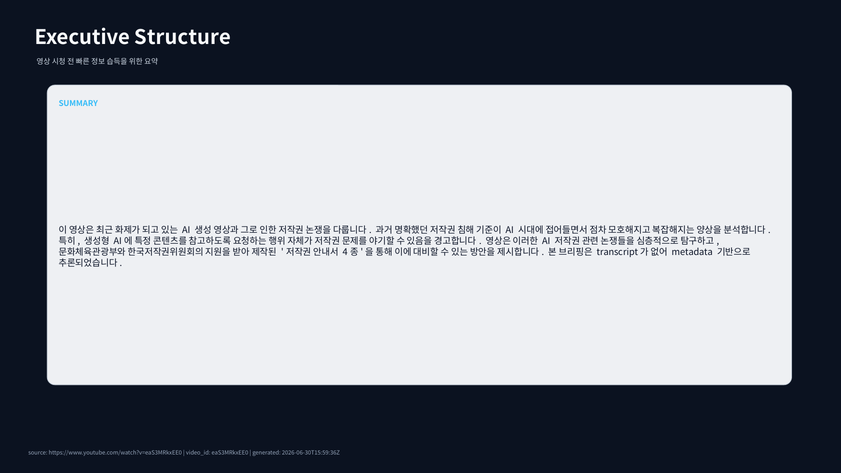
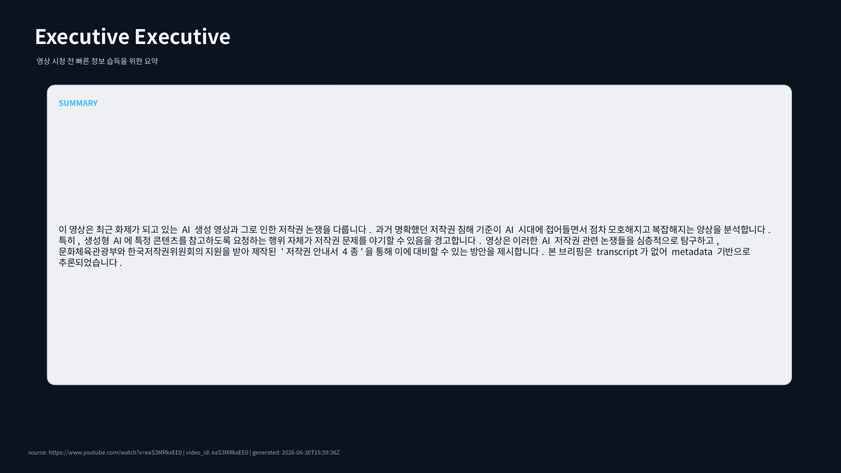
Executive Structure: Structure -> Executive
